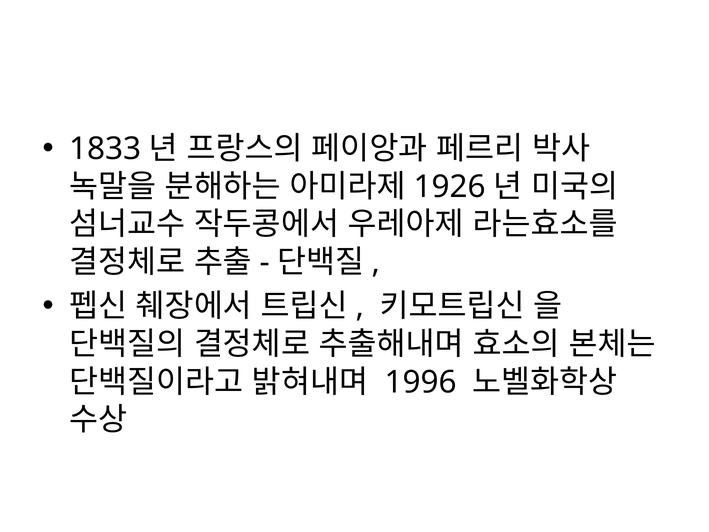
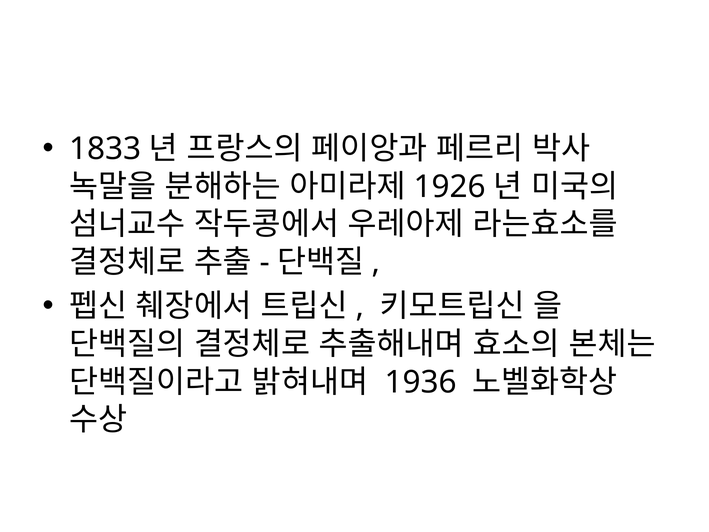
1996: 1996 -> 1936
